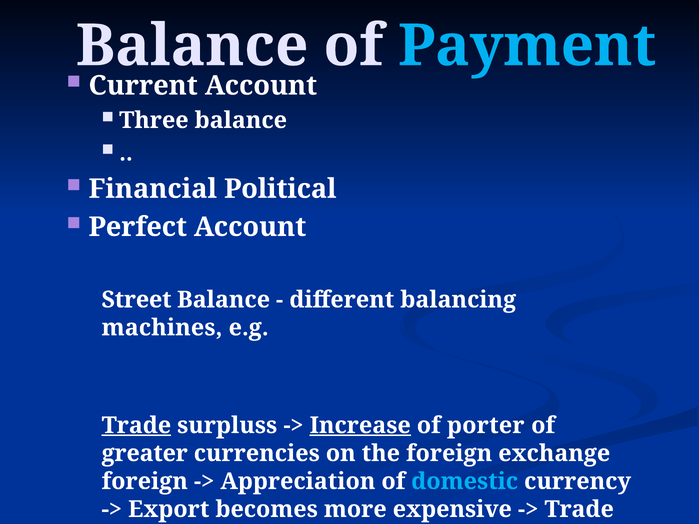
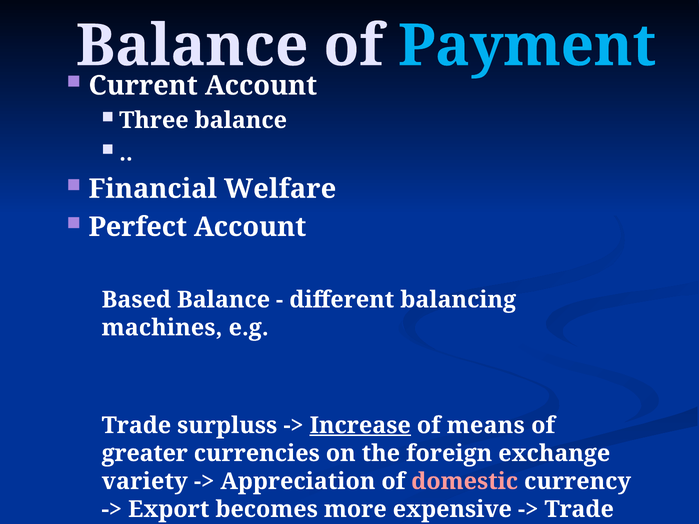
Political: Political -> Welfare
Street: Street -> Based
Trade at (136, 426) underline: present -> none
porter: porter -> means
foreign at (145, 482): foreign -> variety
domestic colour: light blue -> pink
